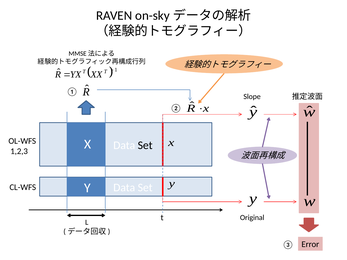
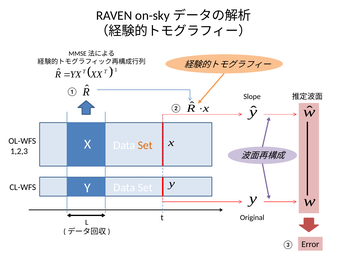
Set at (145, 145) colour: black -> orange
